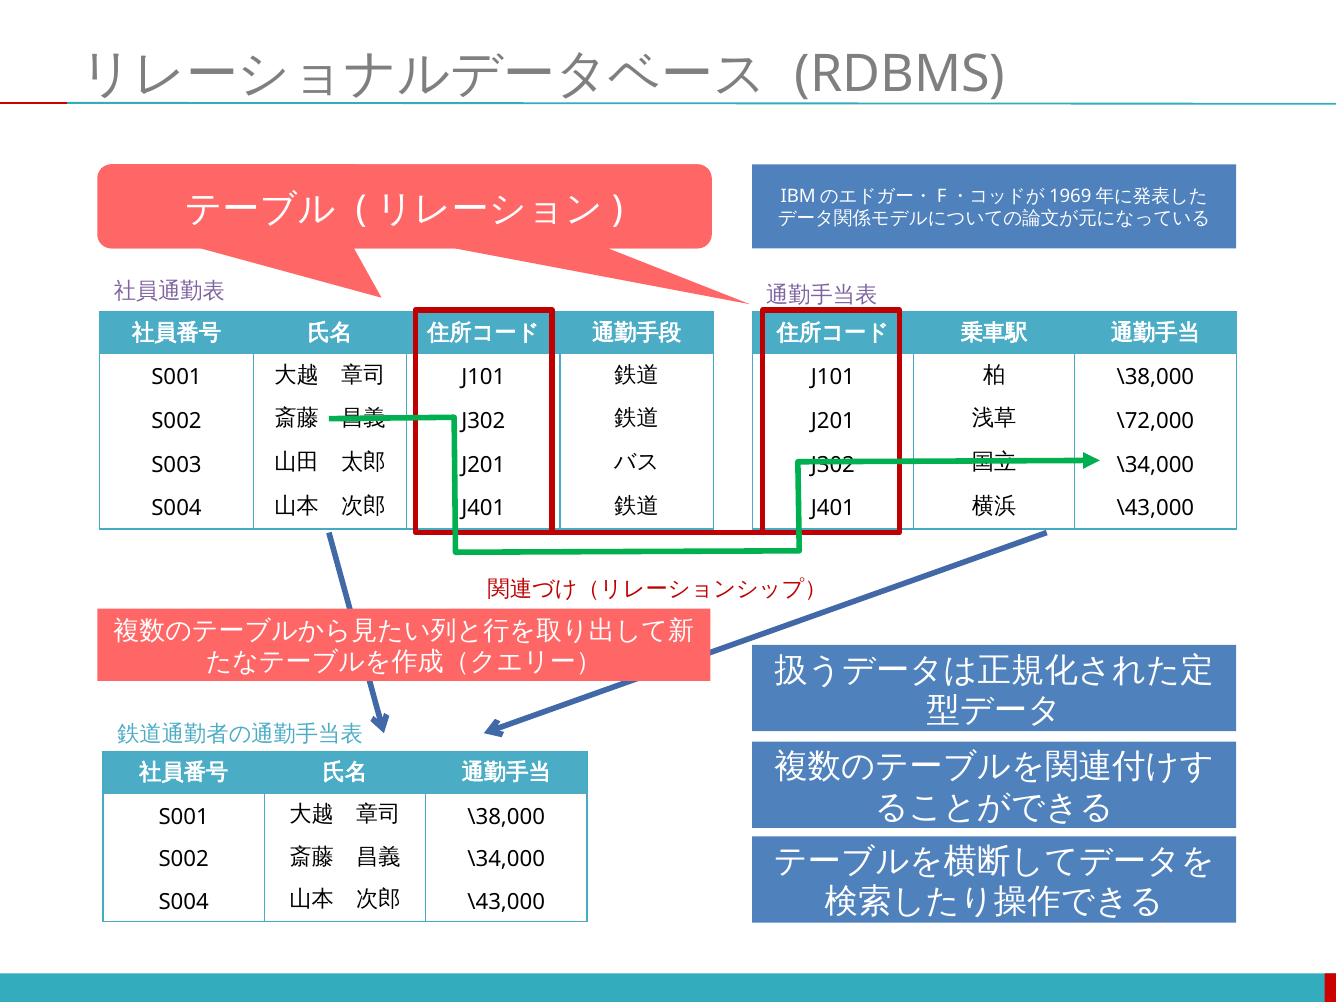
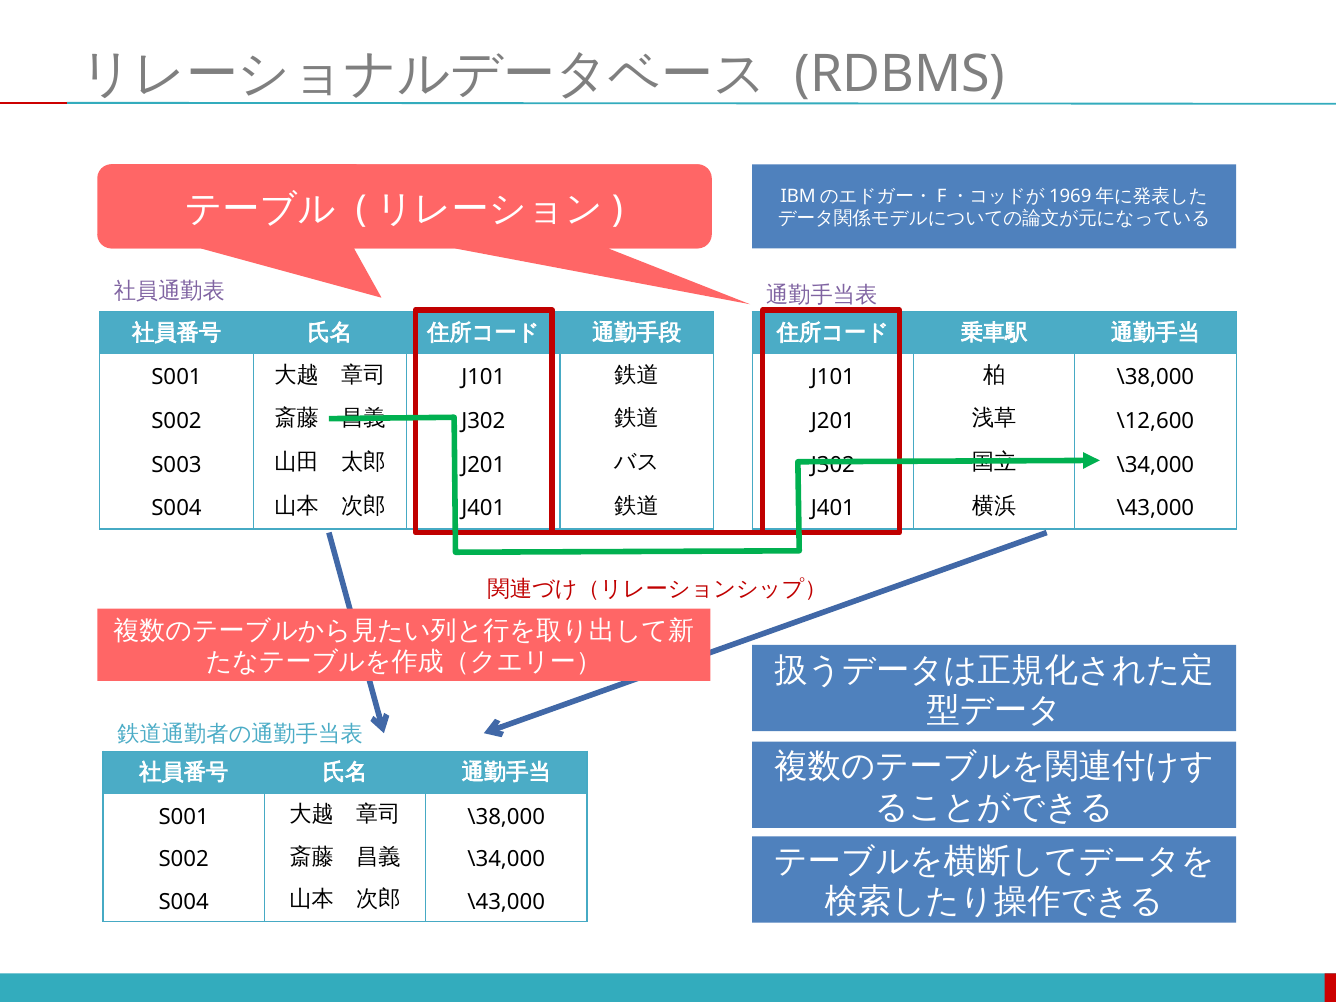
\72,000: \72,000 -> \12,600
